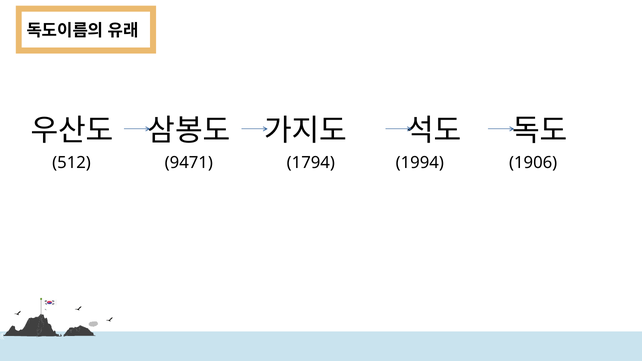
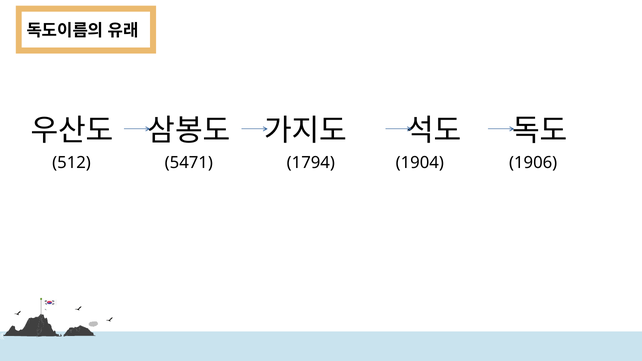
9471: 9471 -> 5471
1994: 1994 -> 1904
